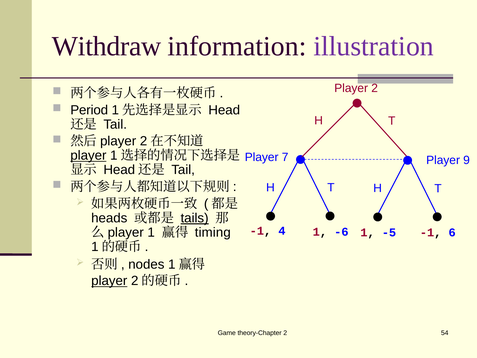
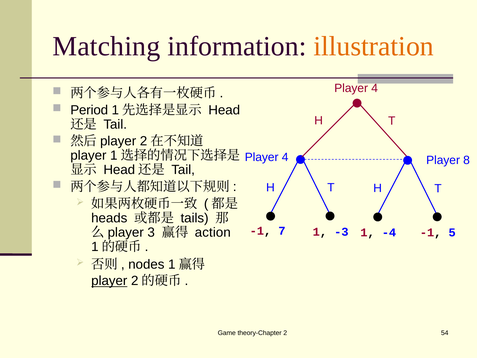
Withdraw: Withdraw -> Matching
illustration colour: purple -> orange
2 at (375, 88): 2 -> 4
player at (88, 155) underline: present -> none
7 at (285, 157): 7 -> 4
9: 9 -> 8
tails underline: present -> none
1 at (151, 232): 1 -> 3
timing: timing -> action
4: 4 -> 7
-6: -6 -> -3
-5: -5 -> -4
6: 6 -> 5
